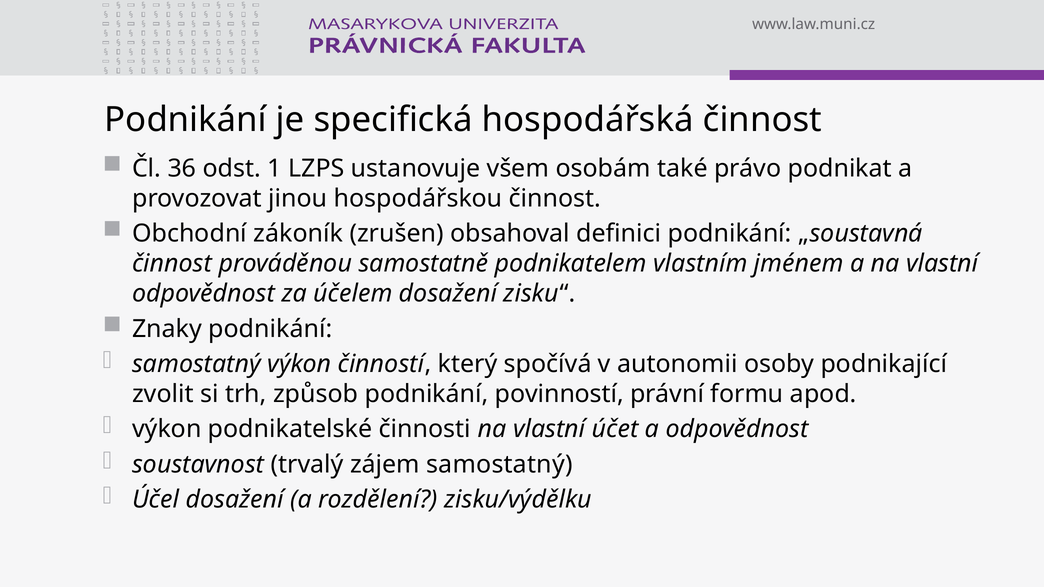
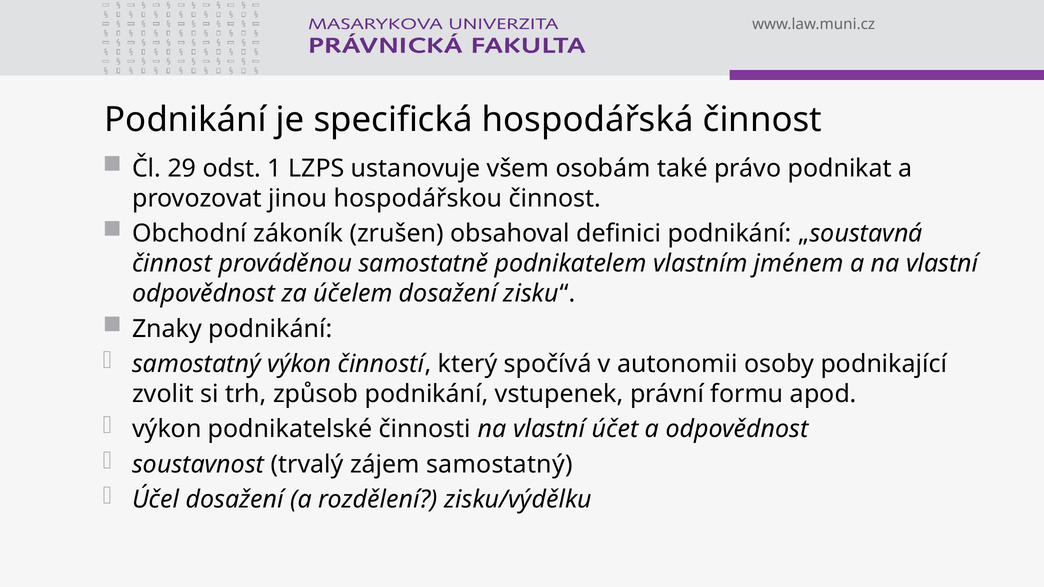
36: 36 -> 29
povinností: povinností -> vstupenek
